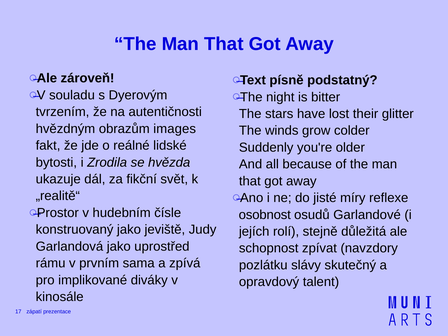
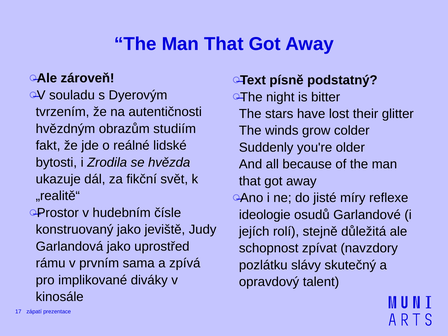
images: images -> studiím
osobnost: osobnost -> ideologie
